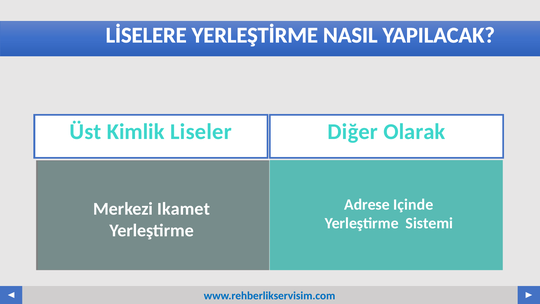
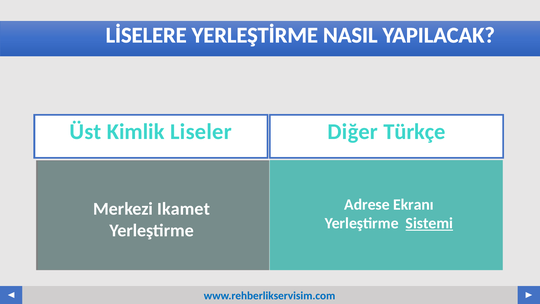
Olarak: Olarak -> Türkçe
Içinde: Içinde -> Ekranı
Sistemi underline: none -> present
